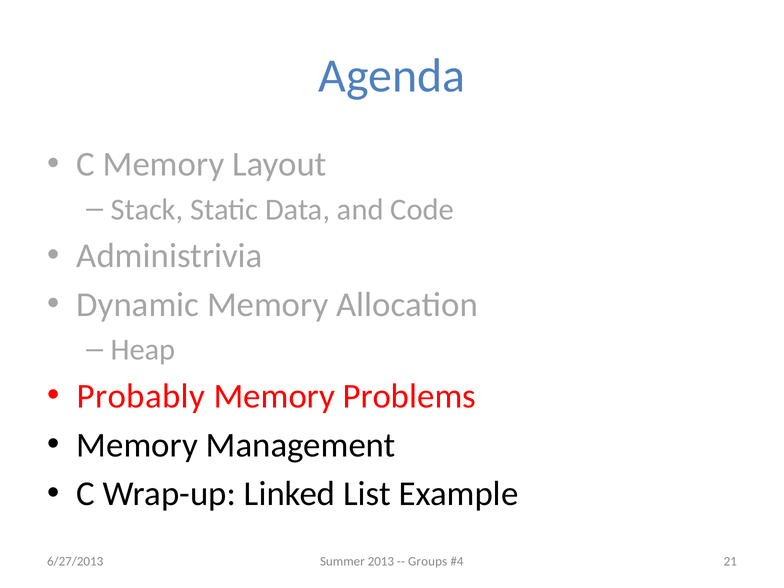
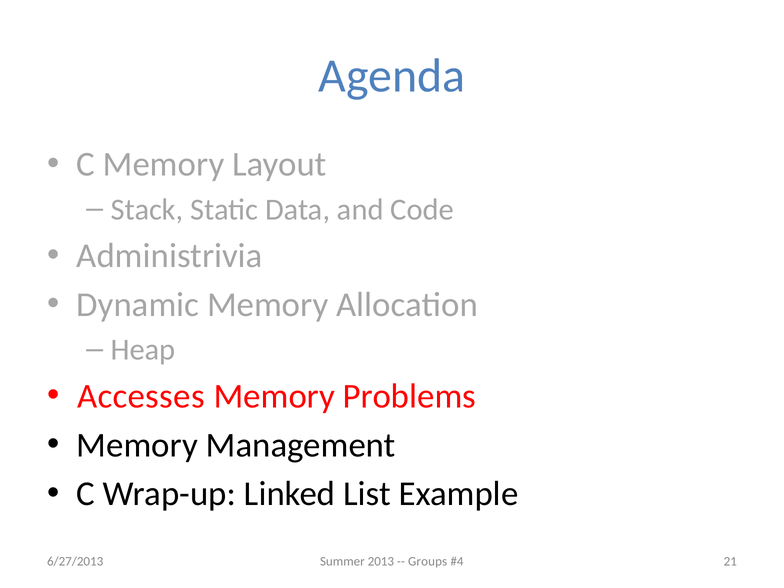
Probably: Probably -> Accesses
